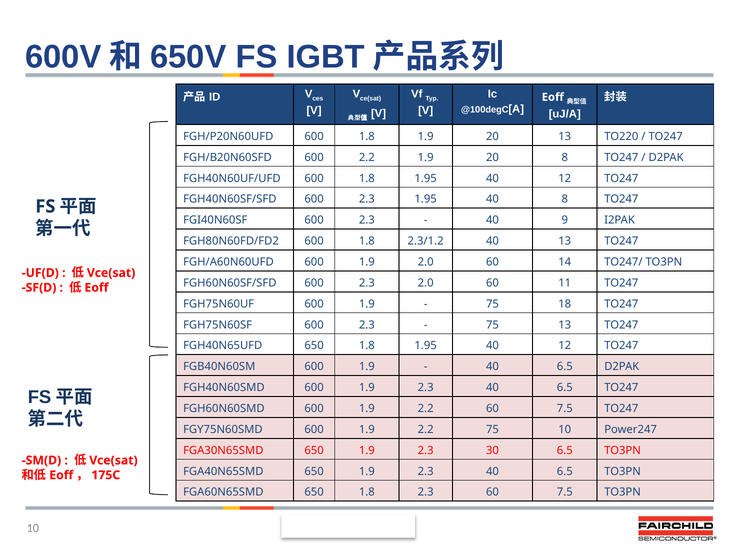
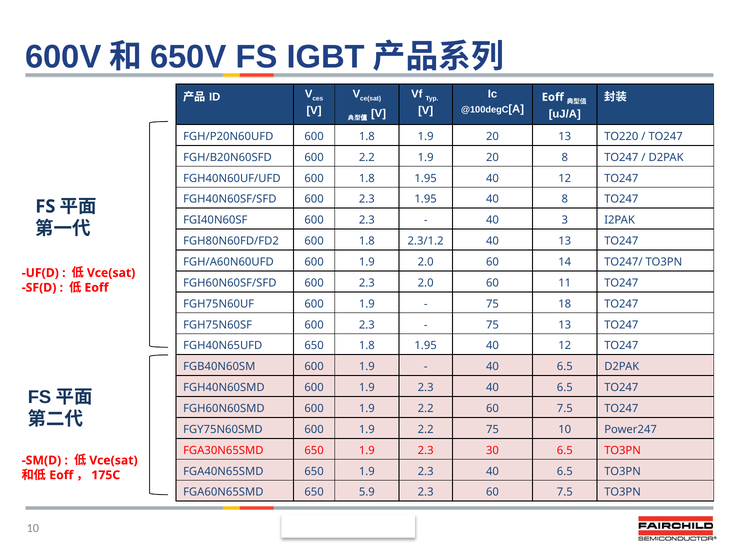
9: 9 -> 3
FGA60N65SMD 650 1.8: 1.8 -> 5.9
